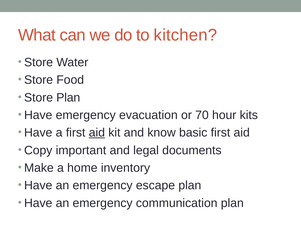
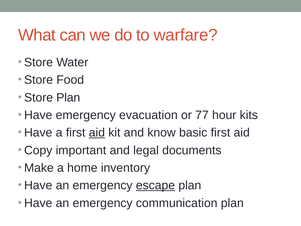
kitchen: kitchen -> warfare
70: 70 -> 77
escape underline: none -> present
